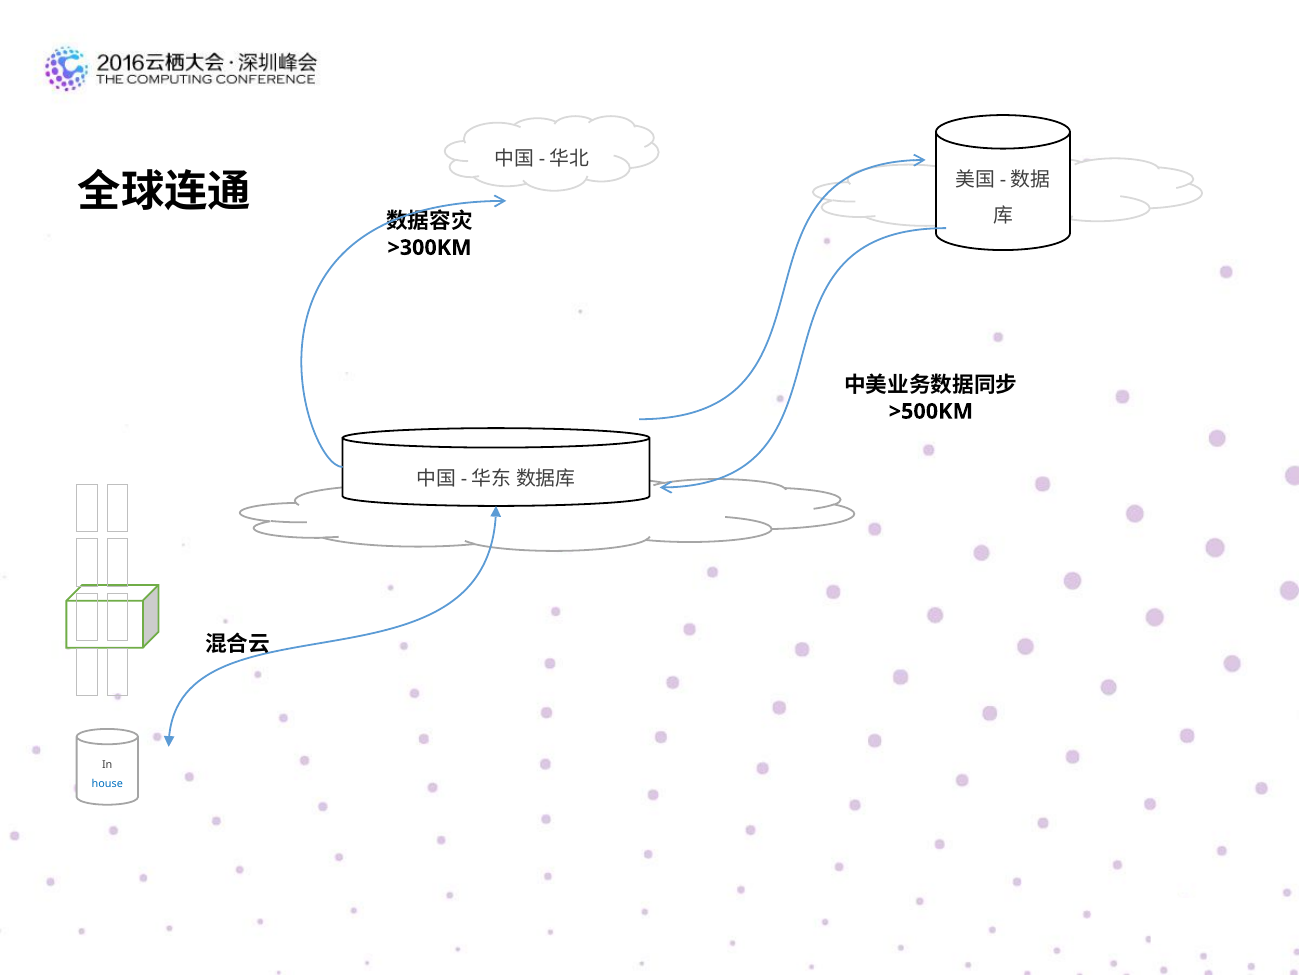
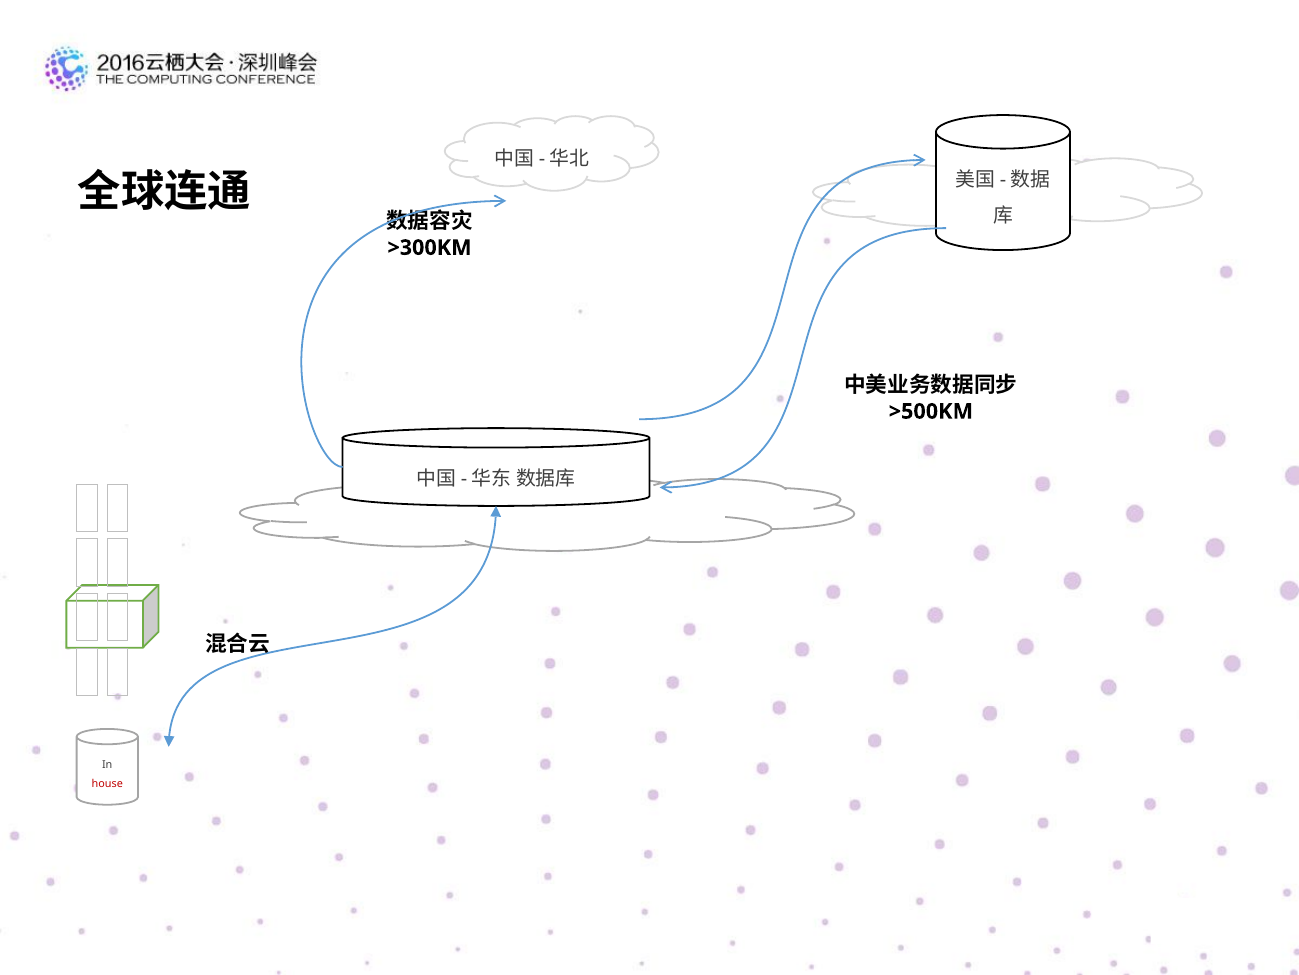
house colour: blue -> red
